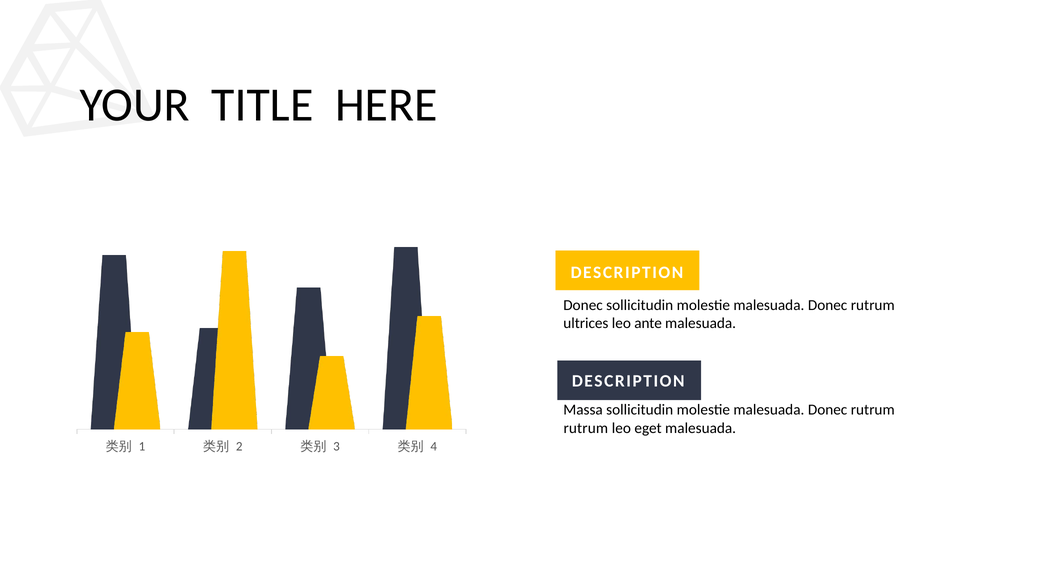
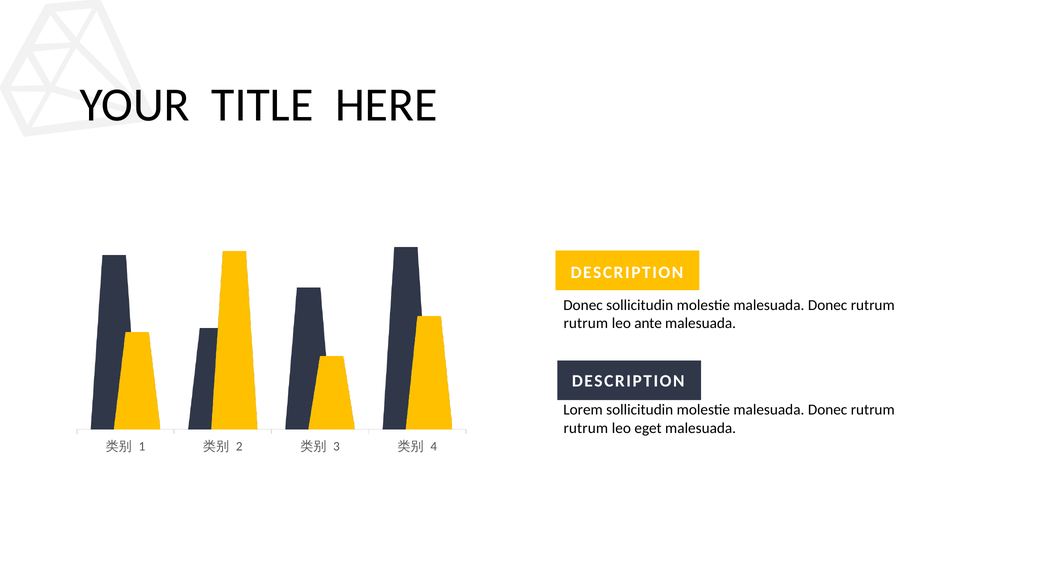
ultrices at (586, 323): ultrices -> rutrum
Massa: Massa -> Lorem
